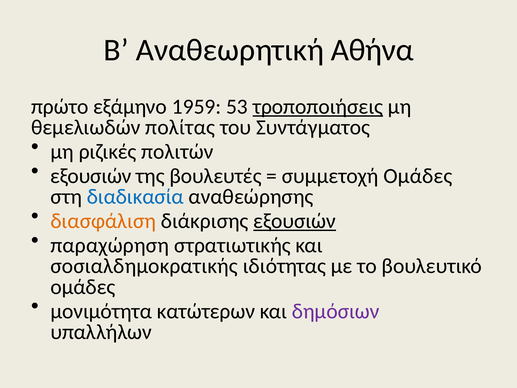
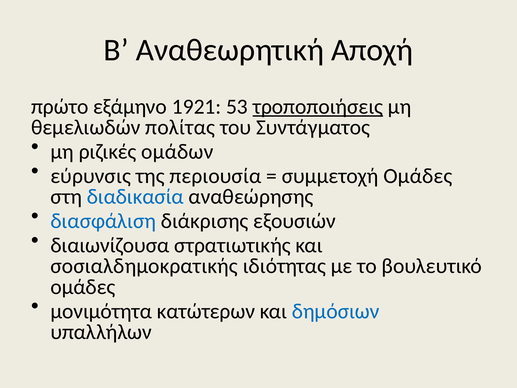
Αθήνα: Αθήνα -> Αποχή
1959: 1959 -> 1921
πολιτών: πολιτών -> ομάδων
εξουσιών at (91, 176): εξουσιών -> εύρυνσις
βουλευτές: βουλευτές -> περιουσία
διασφάλιση colour: orange -> blue
εξουσιών at (295, 221) underline: present -> none
παραχώρηση: παραχώρηση -> διαιωνίζουσα
δημόσιων colour: purple -> blue
